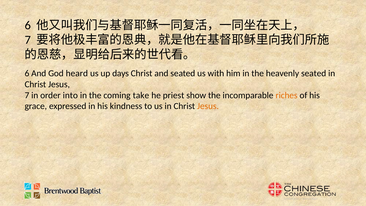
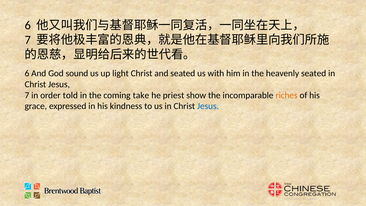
heard: heard -> sound
days: days -> light
into: into -> told
Jesus at (208, 106) colour: orange -> blue
